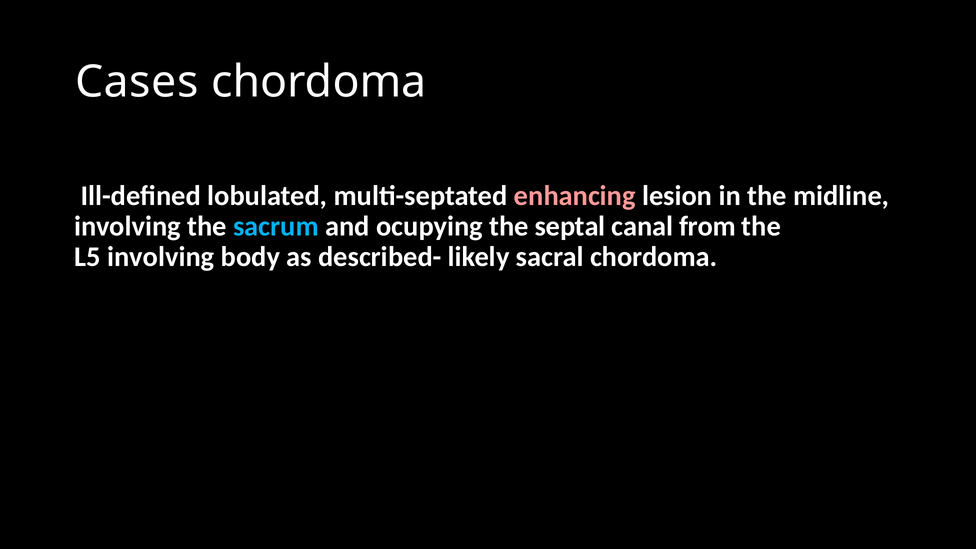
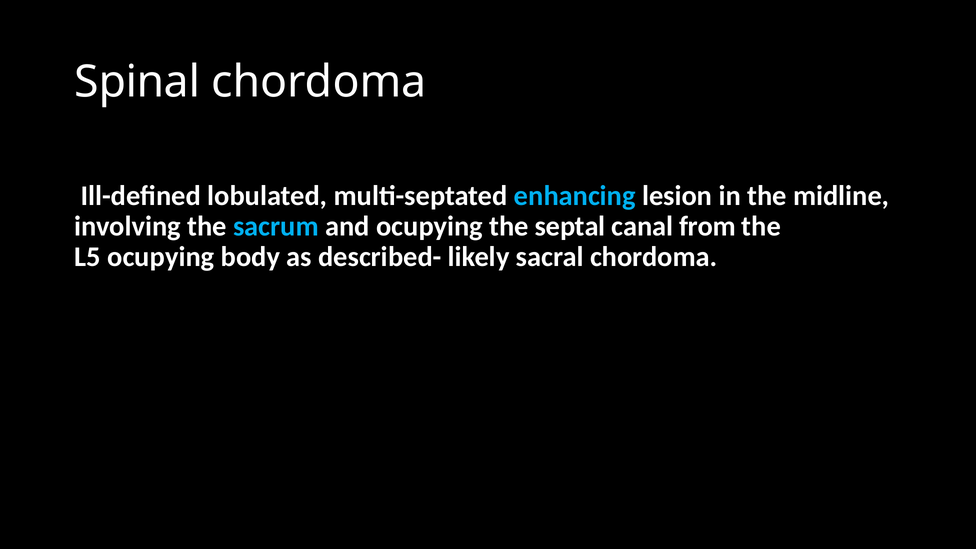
Cases: Cases -> Spinal
enhancing colour: pink -> light blue
L5 involving: involving -> ocupying
